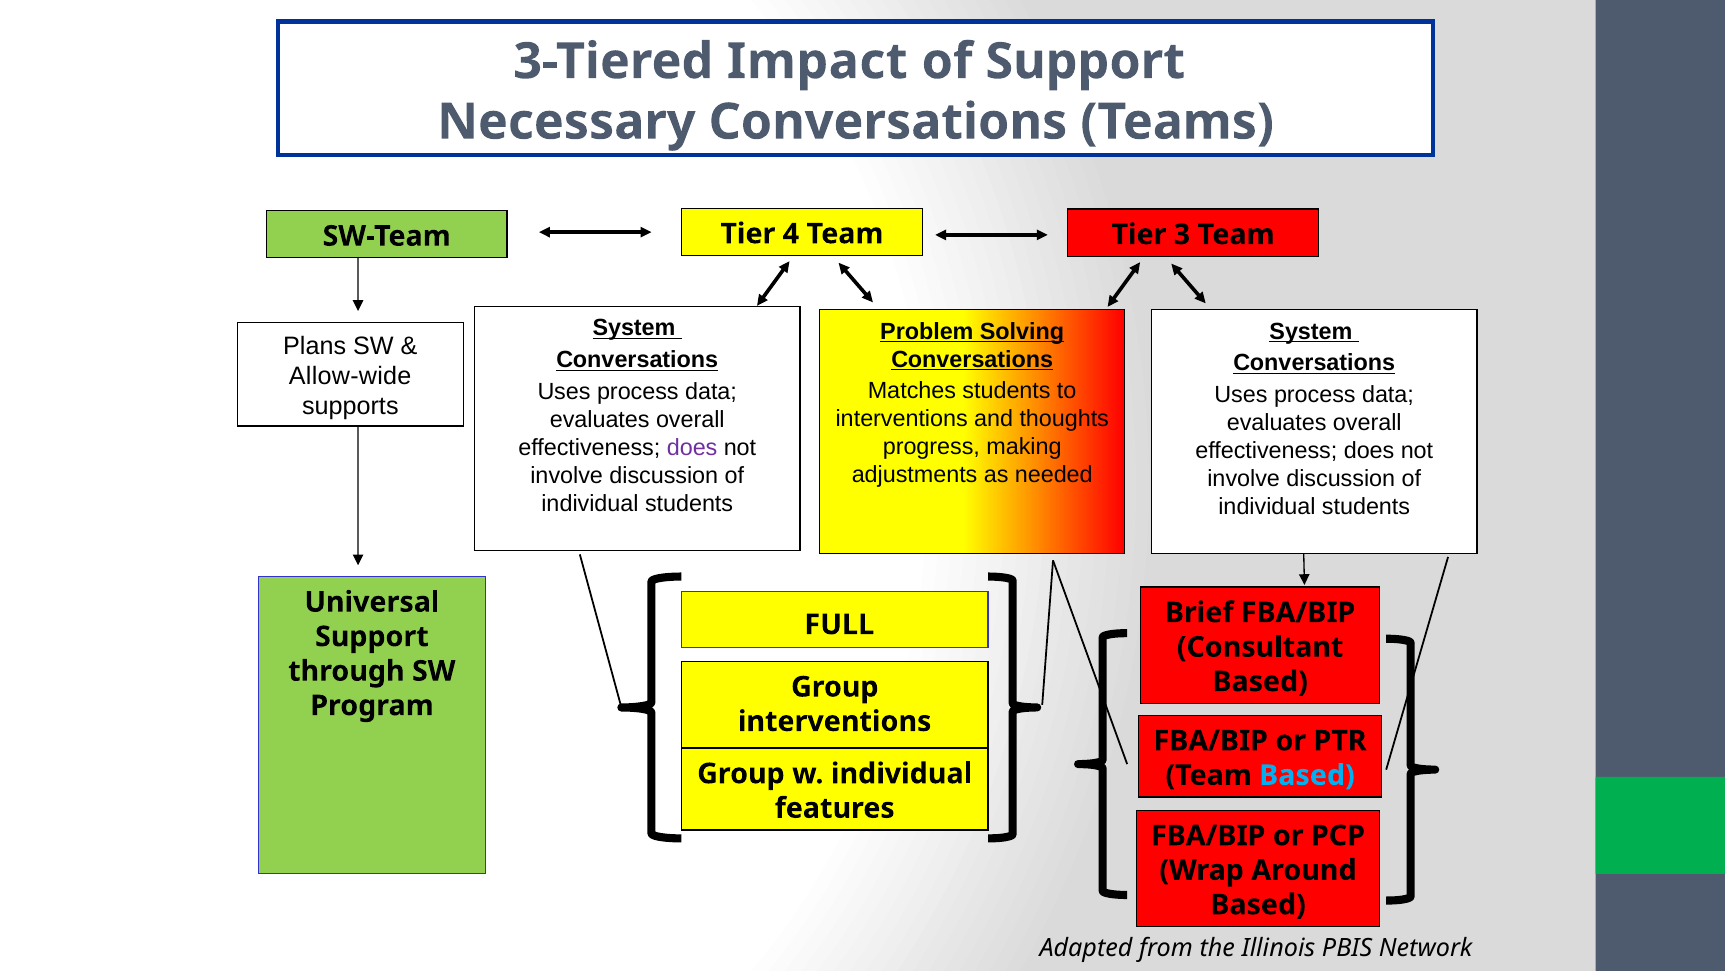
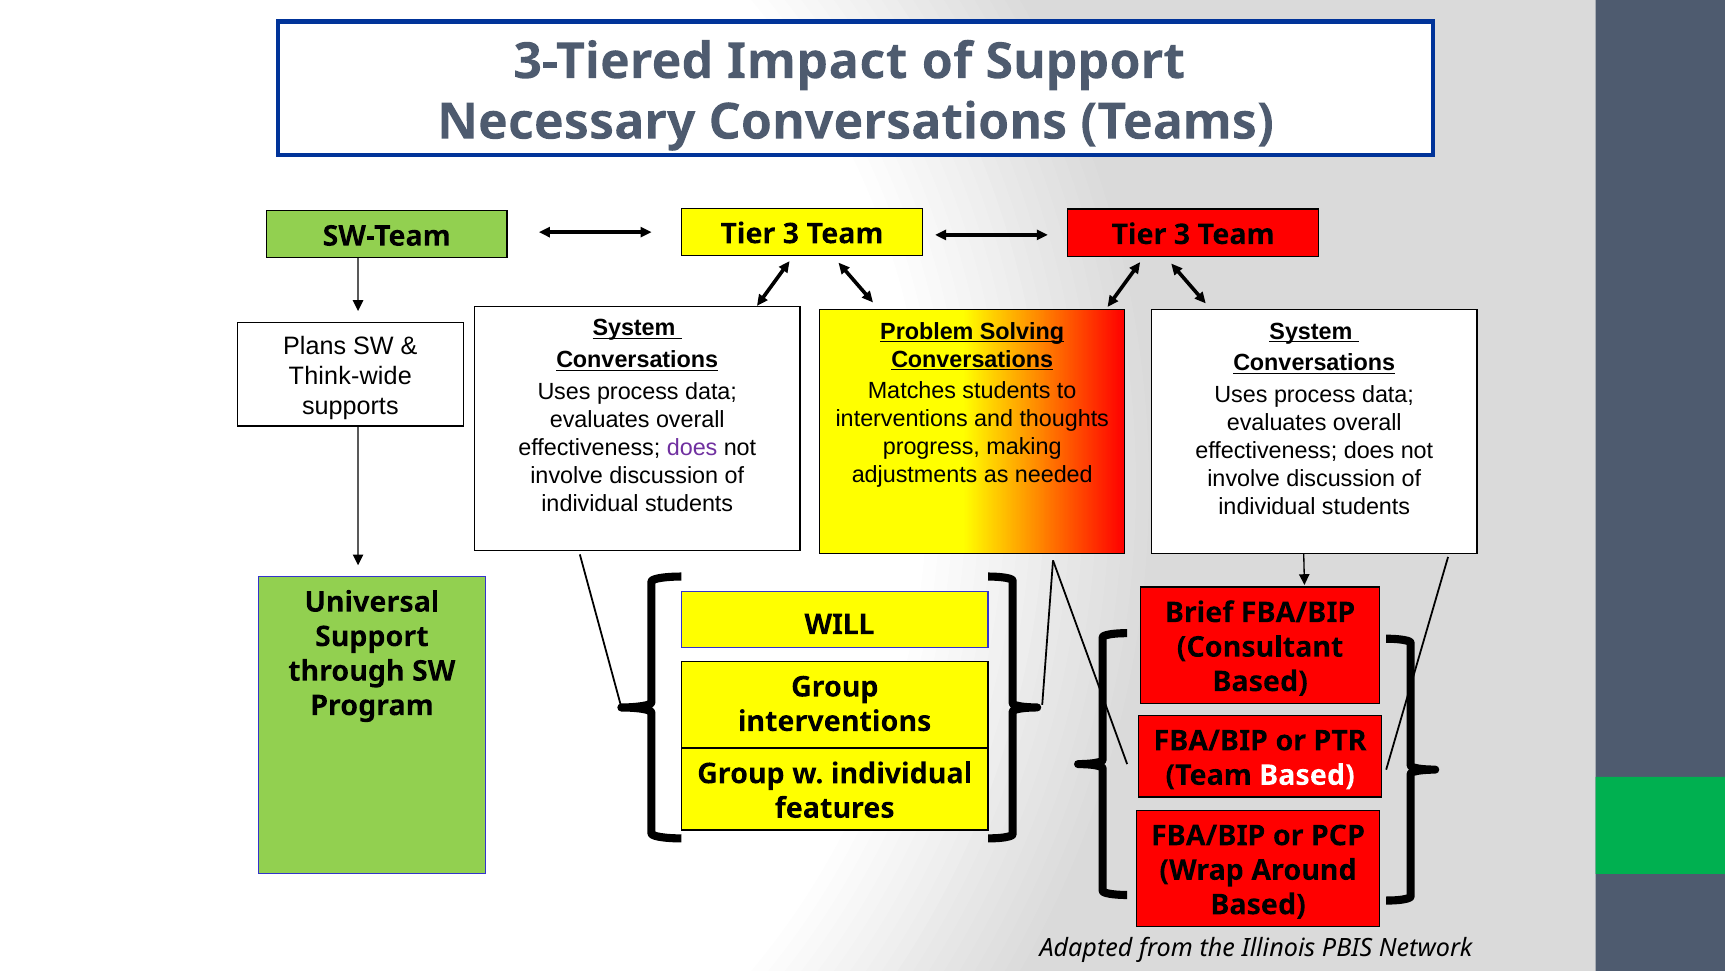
4 at (791, 234): 4 -> 3
Allow-wide: Allow-wide -> Think-wide
FULL: FULL -> WILL
Based at (1307, 775) colour: light blue -> white
